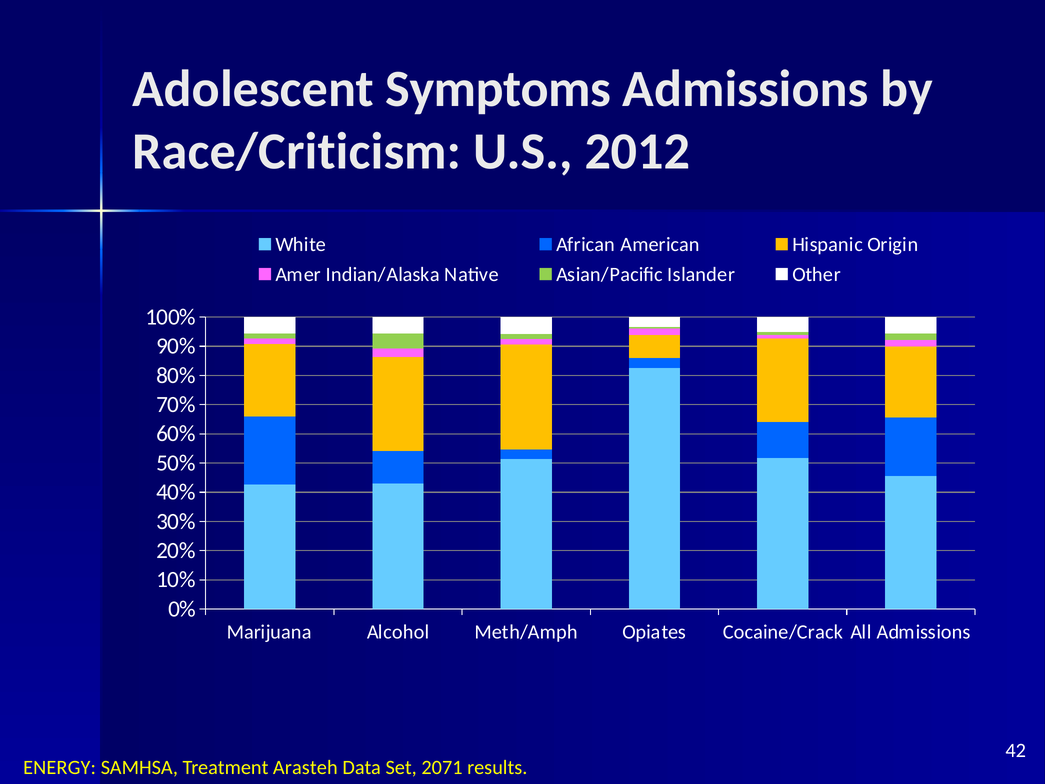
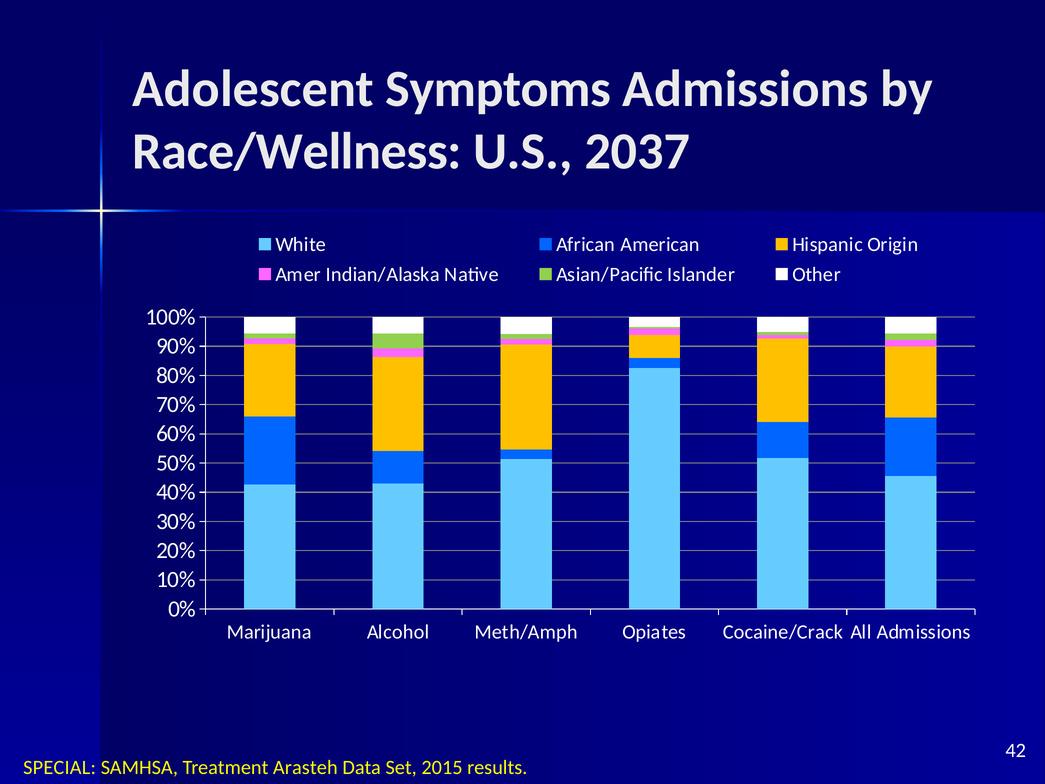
Race/Criticism: Race/Criticism -> Race/Wellness
2012: 2012 -> 2037
ENERGY: ENERGY -> SPECIAL
2071: 2071 -> 2015
